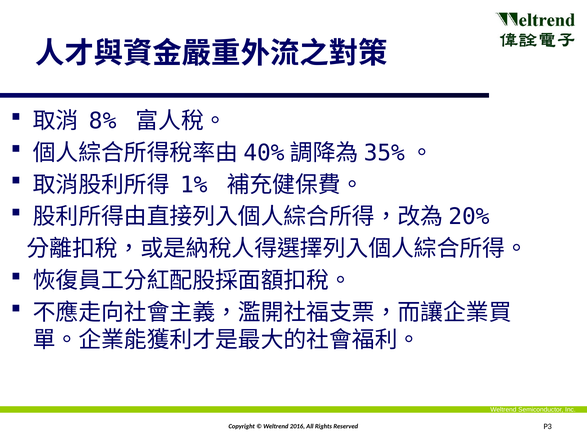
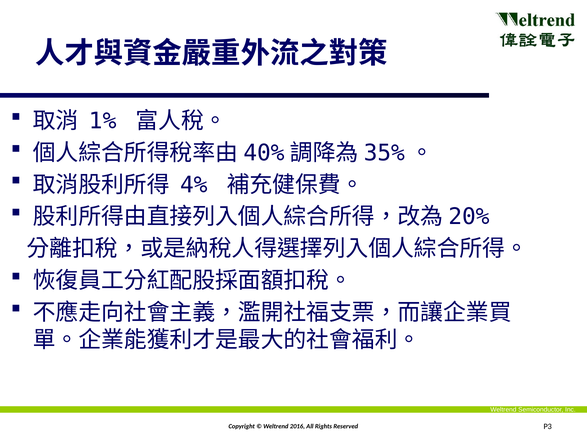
8%: 8% -> 1%
1%: 1% -> 4%
